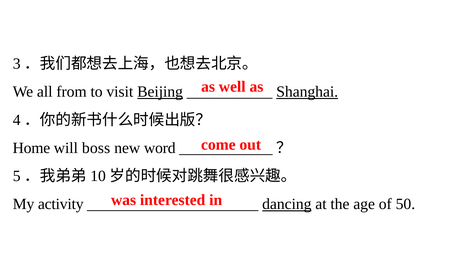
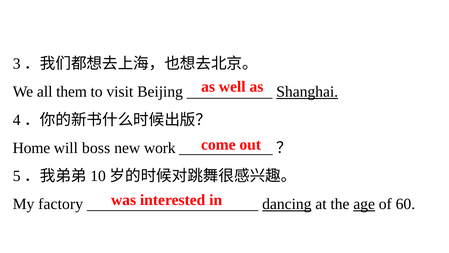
from: from -> them
Beijing underline: present -> none
word: word -> work
activity: activity -> factory
age underline: none -> present
50: 50 -> 60
